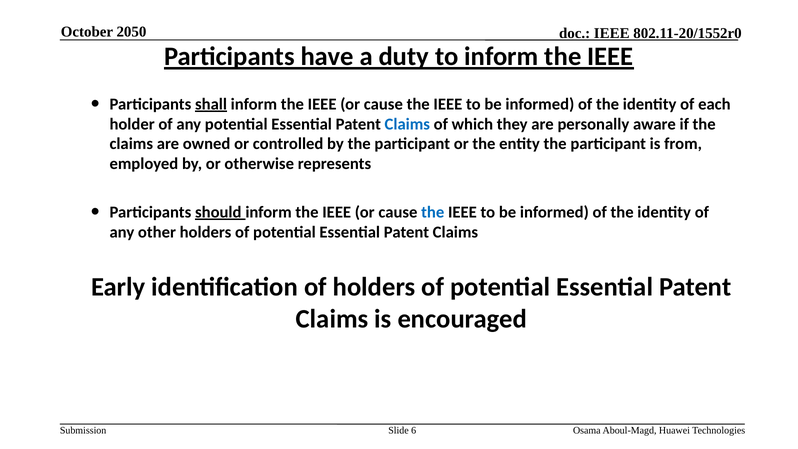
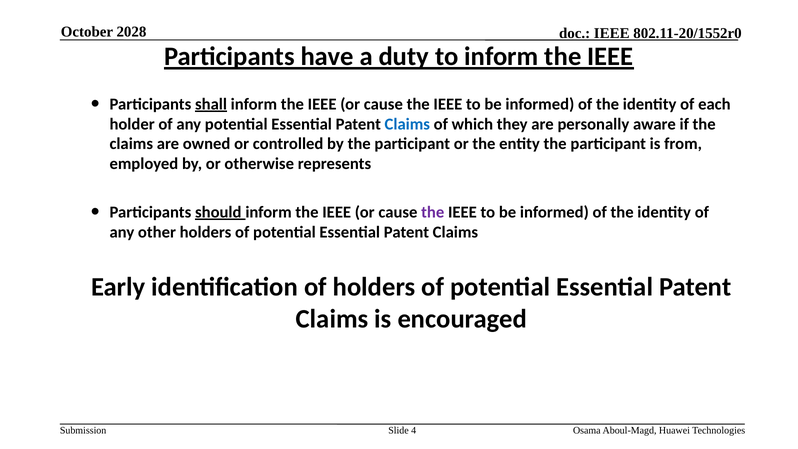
2050: 2050 -> 2028
the at (433, 212) colour: blue -> purple
6: 6 -> 4
